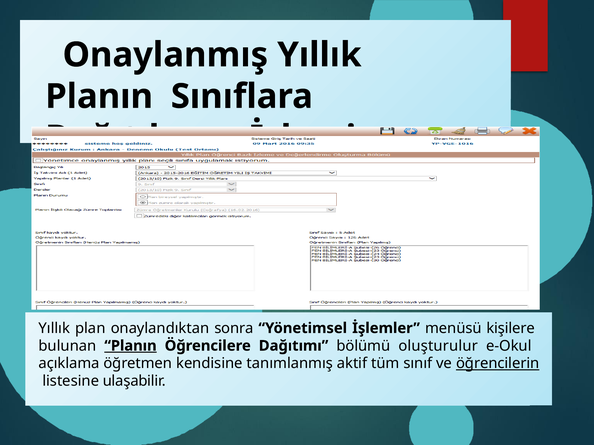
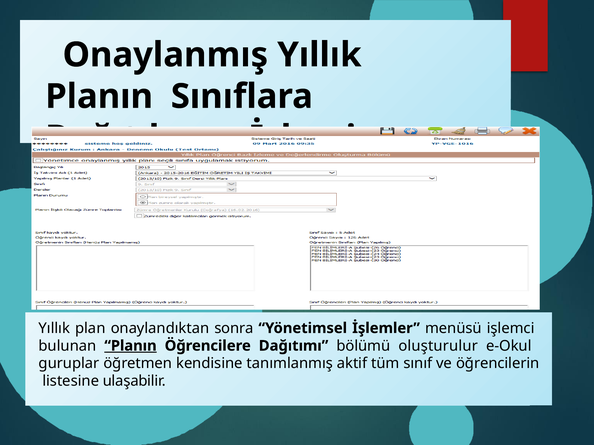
kişilere: kişilere -> işlemci
açıklama: açıklama -> guruplar
öğrencilerin underline: present -> none
